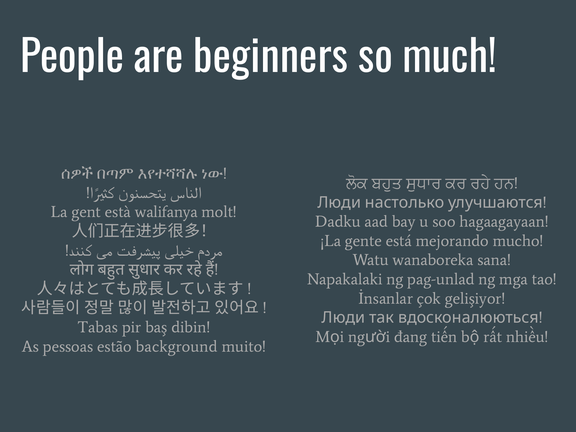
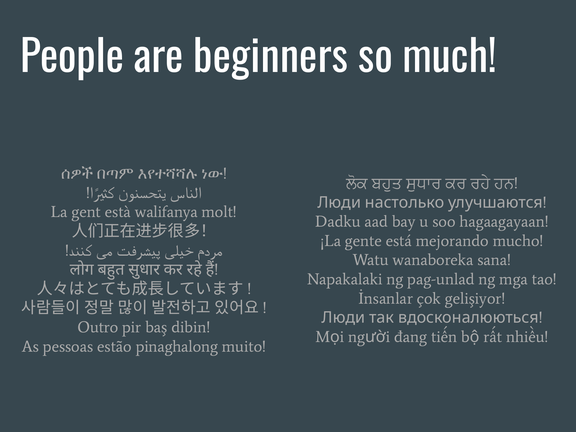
Tabas: Tabas -> Outro
background: background -> pinaghalong
